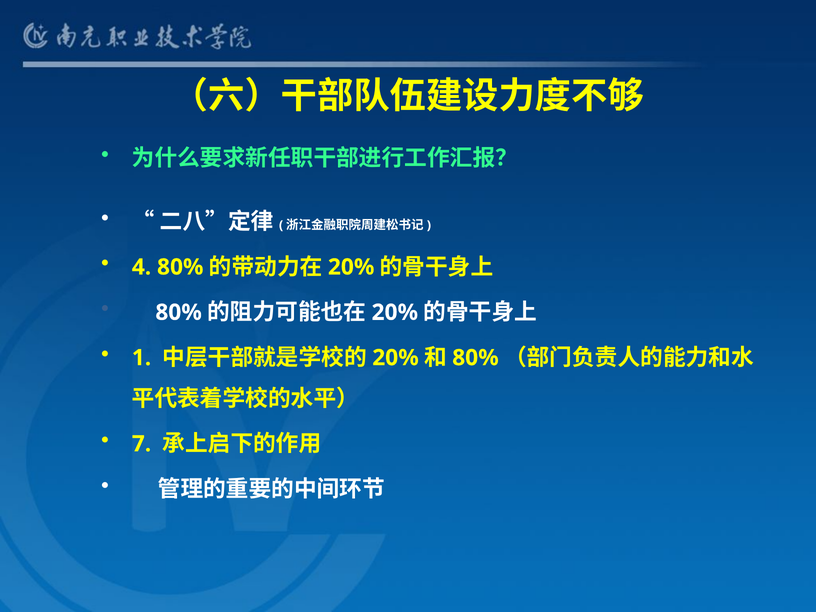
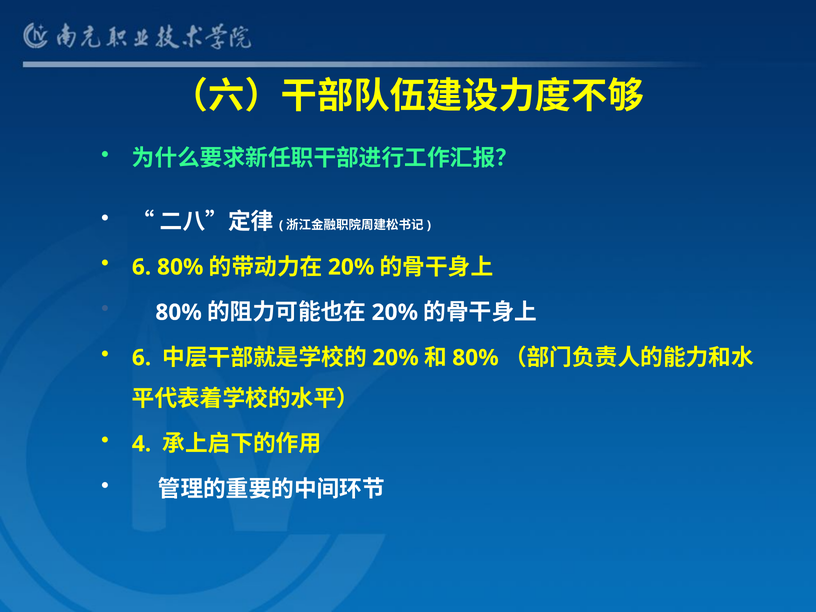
4 at (142, 267): 4 -> 6
1 at (142, 358): 1 -> 6
7: 7 -> 4
